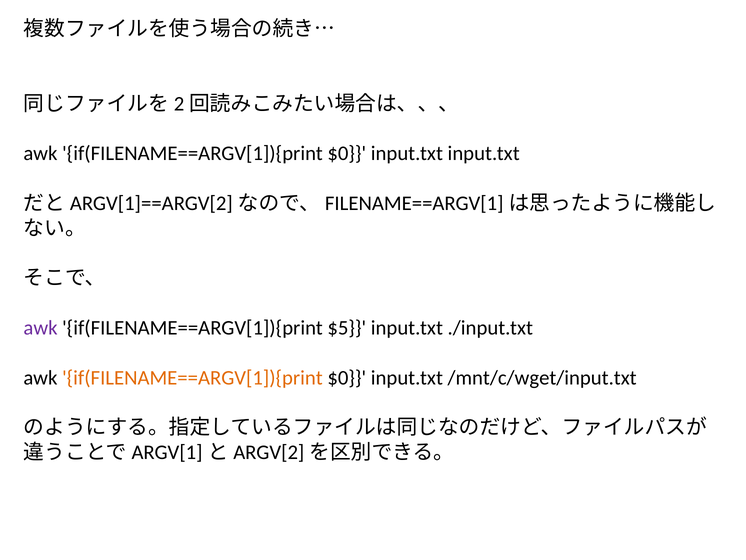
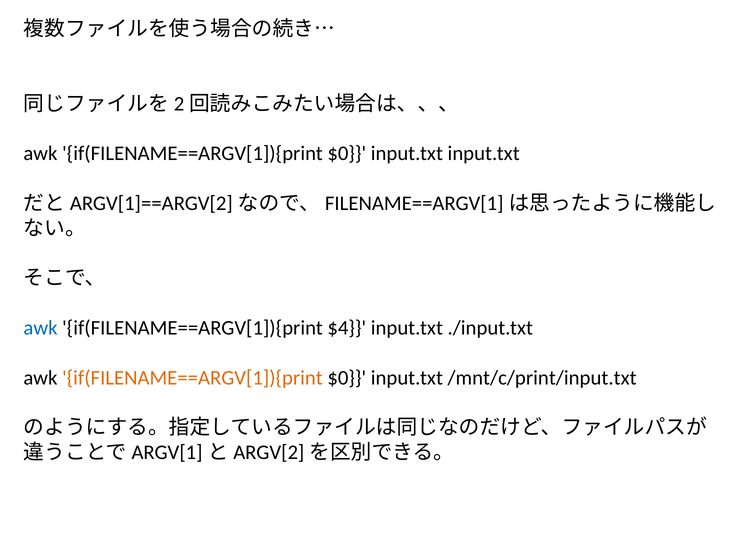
awk at (41, 328) colour: purple -> blue
$5: $5 -> $4
/mnt/c/wget/input.txt: /mnt/c/wget/input.txt -> /mnt/c/print/input.txt
